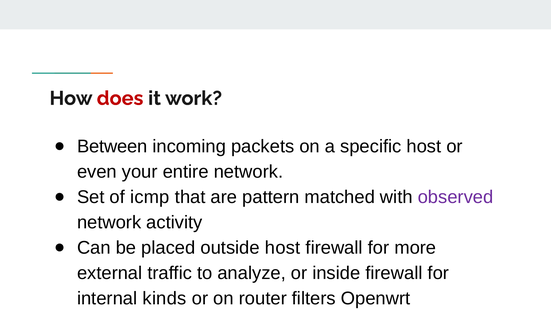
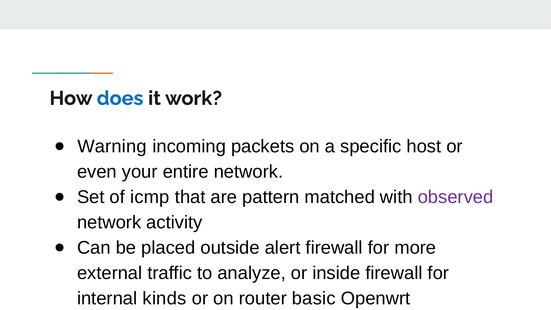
does colour: red -> blue
Between: Between -> Warning
outside host: host -> alert
filters: filters -> basic
